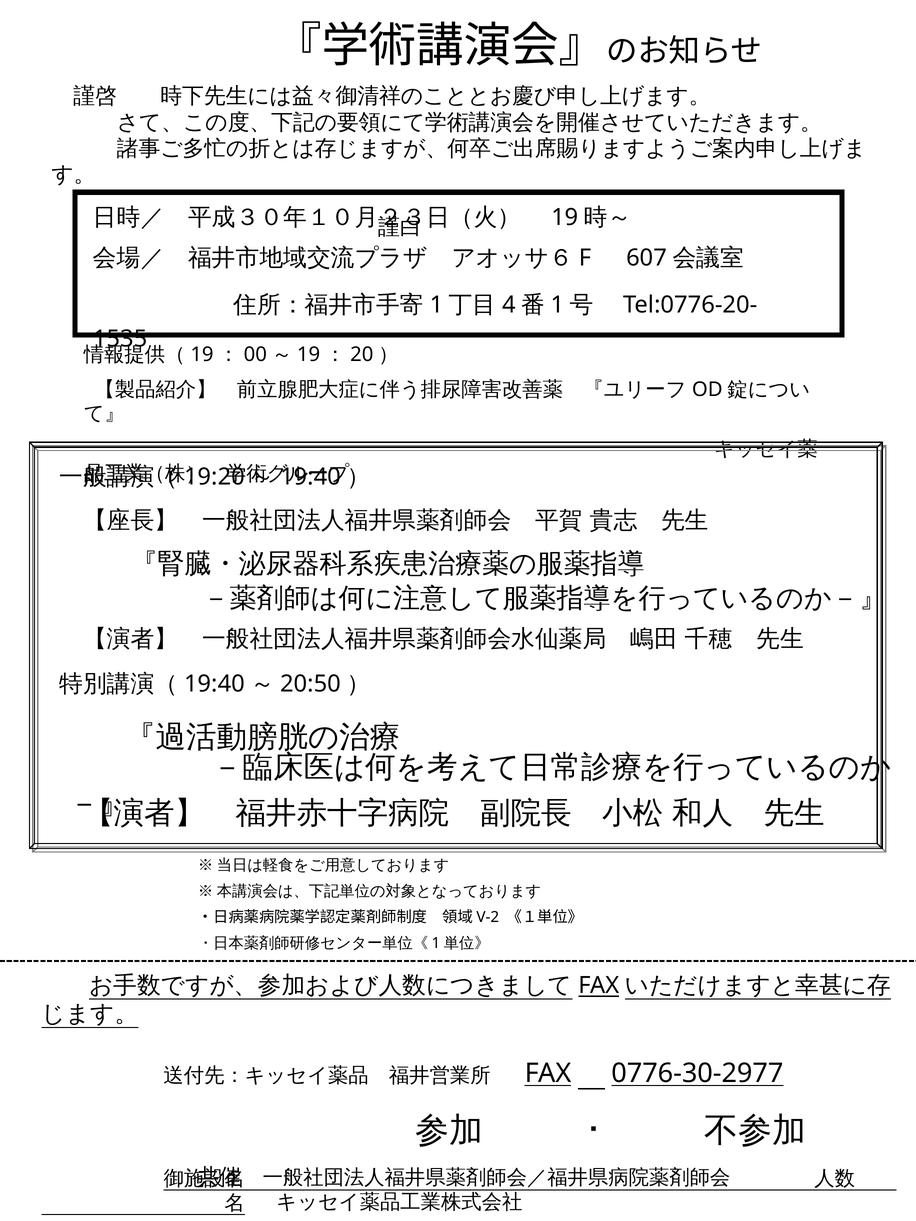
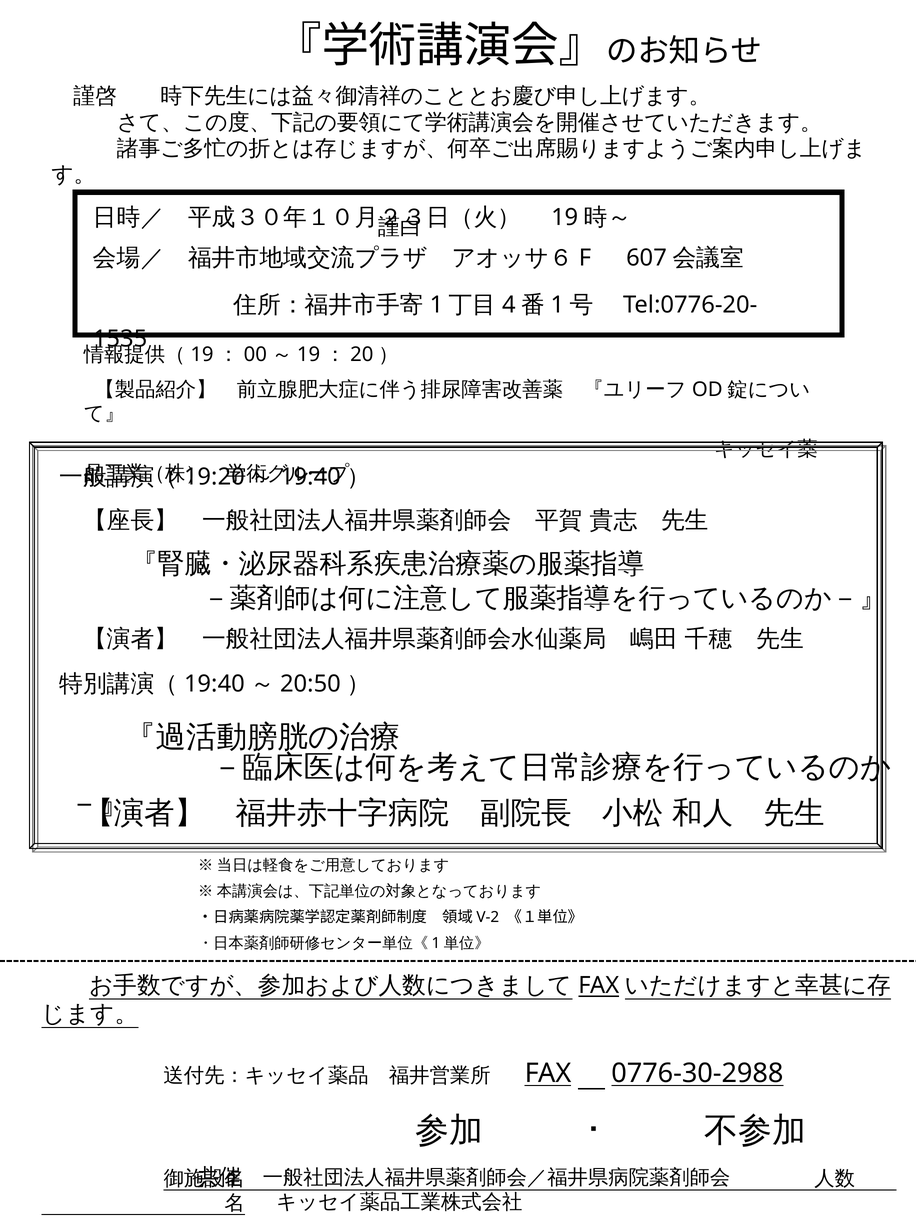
0776-30-2977: 0776-30-2977 -> 0776-30-2988
